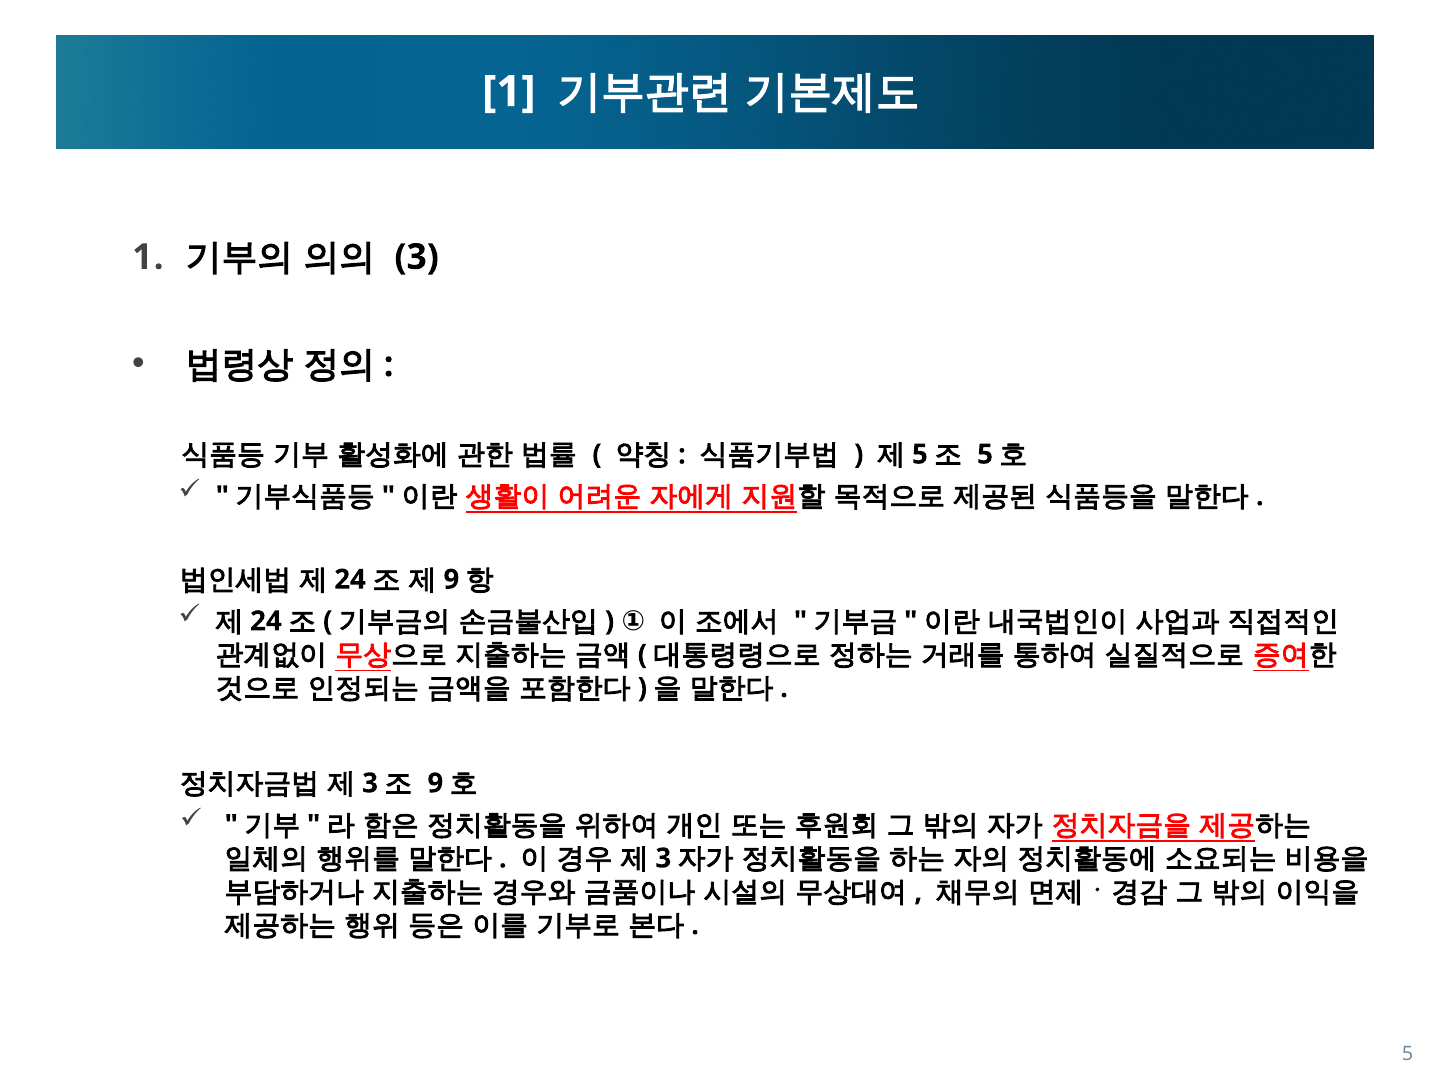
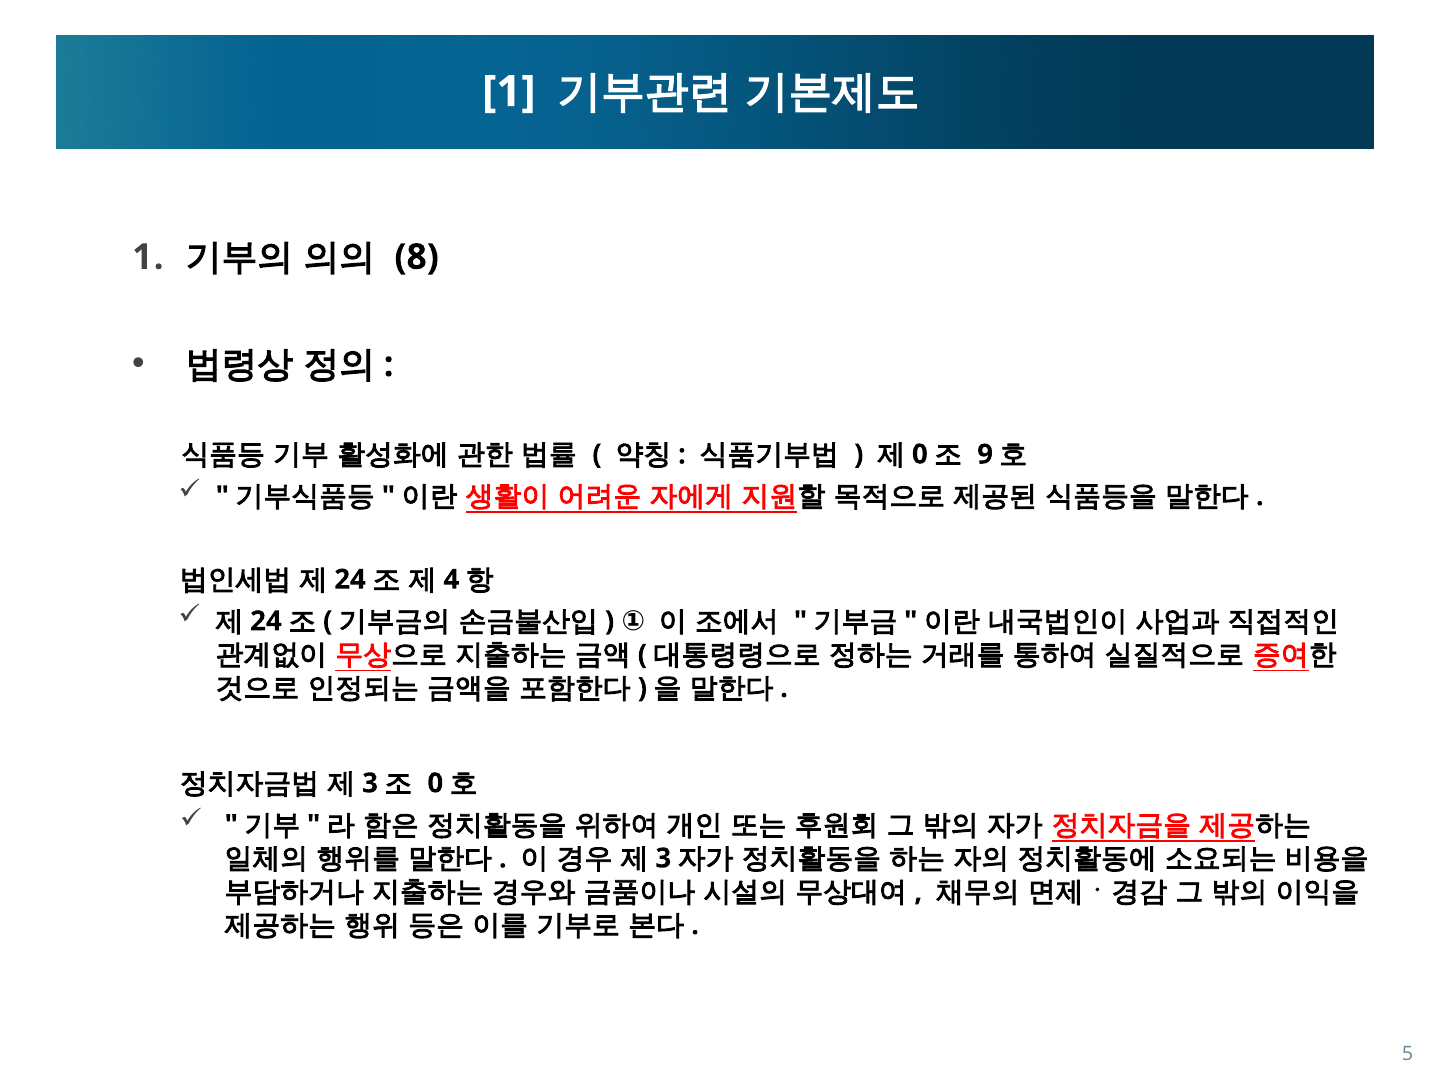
3 at (417, 257): 3 -> 8
5 at (920, 455): 5 -> 0
5 at (985, 455): 5 -> 9
9 at (451, 580): 9 -> 4
9 at (435, 784): 9 -> 0
